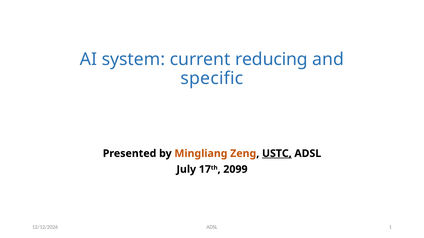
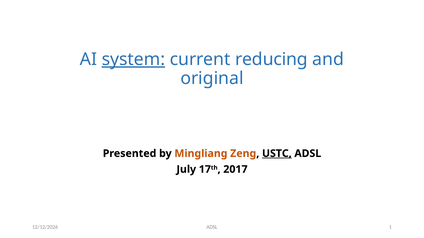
system underline: none -> present
specific: specific -> original
2099: 2099 -> 2017
